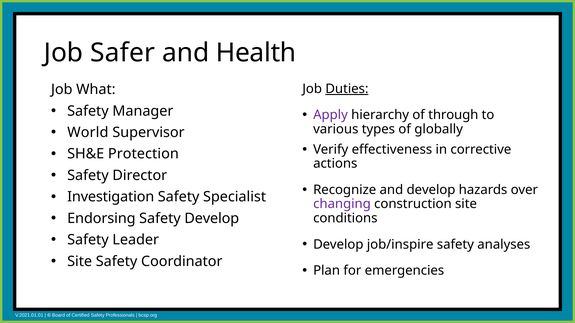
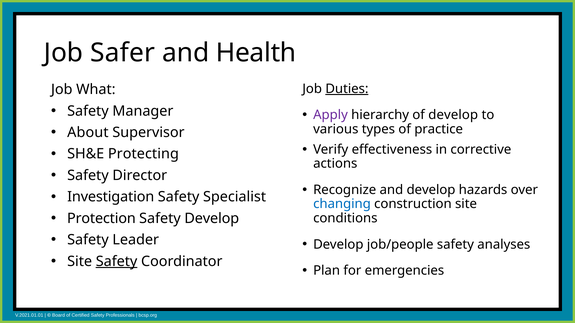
of through: through -> develop
World: World -> About
globally: globally -> practice
Protection: Protection -> Protecting
changing colour: purple -> blue
Endorsing: Endorsing -> Protection
job/inspire: job/inspire -> job/people
Safety at (117, 262) underline: none -> present
